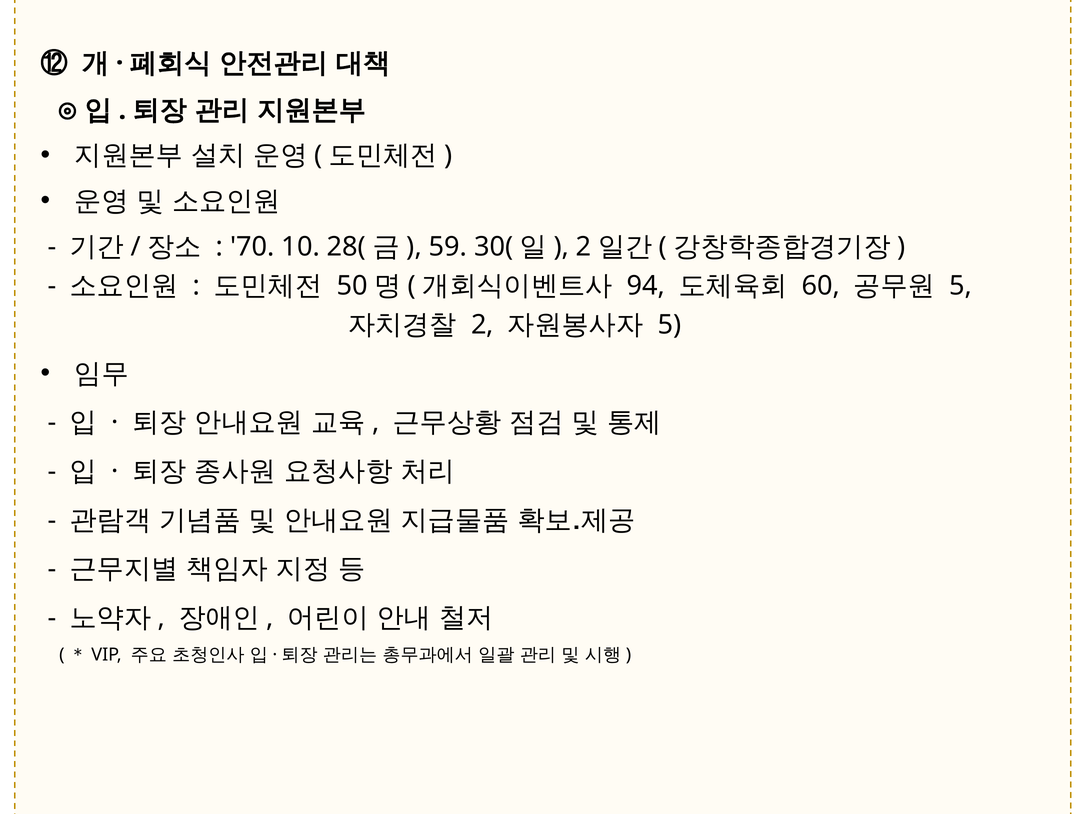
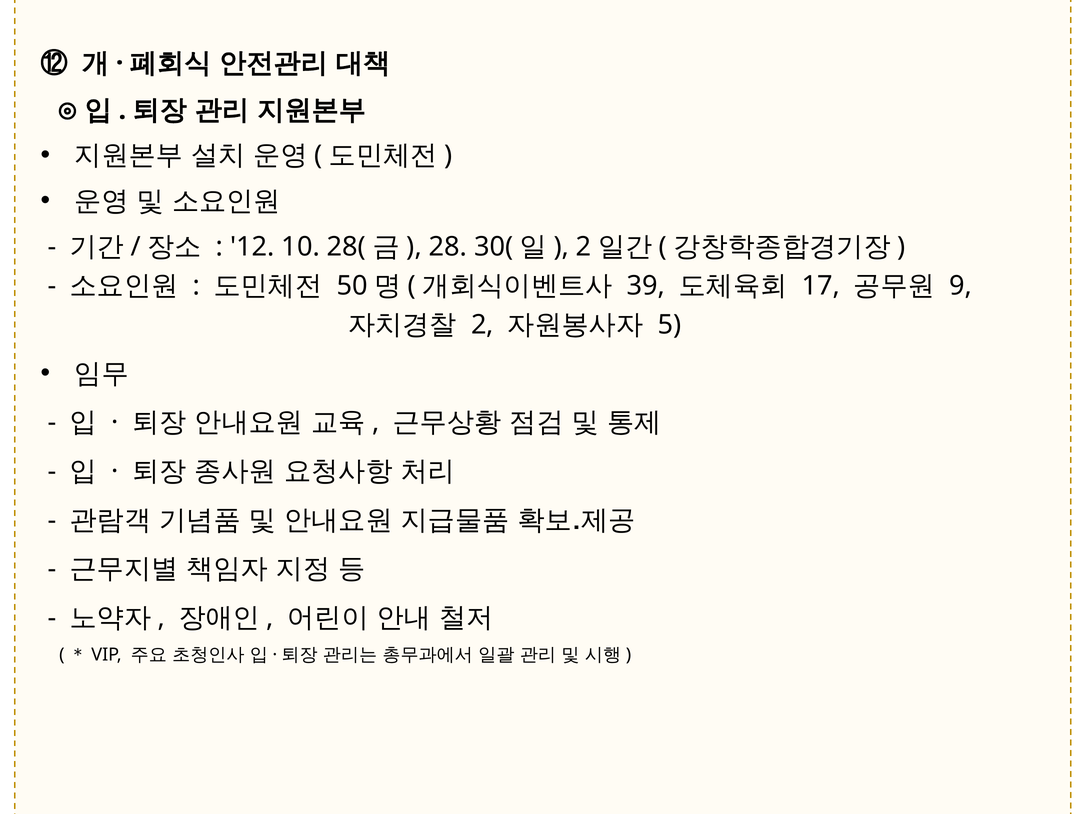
70: 70 -> 12
59: 59 -> 28
94: 94 -> 39
60: 60 -> 17
5 at (961, 286): 5 -> 9
